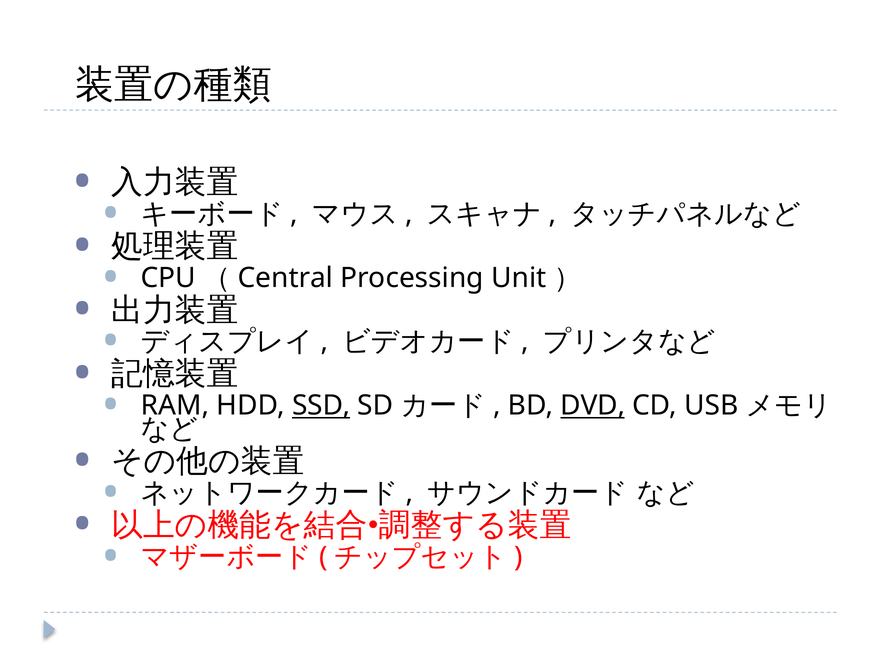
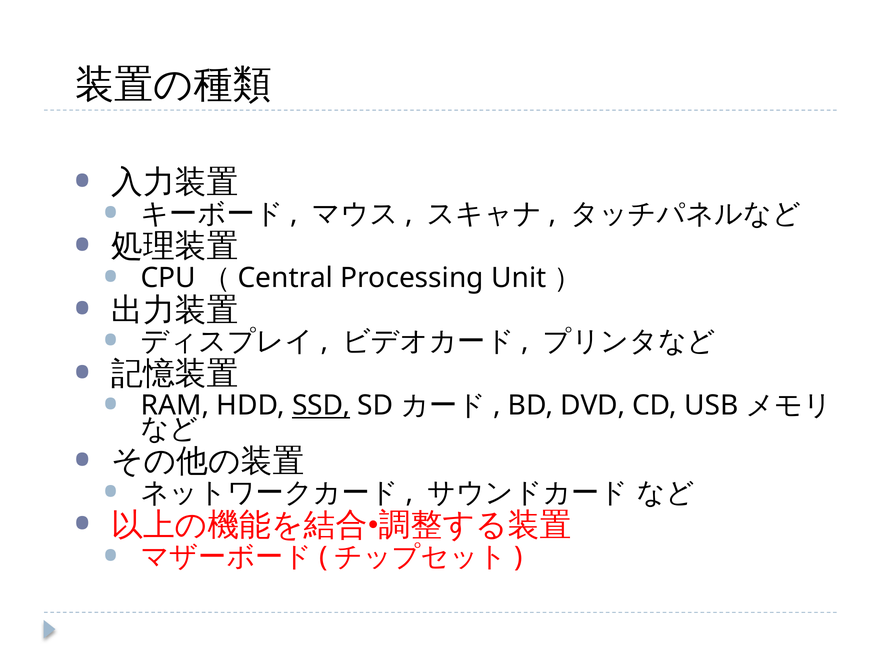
DVD underline: present -> none
